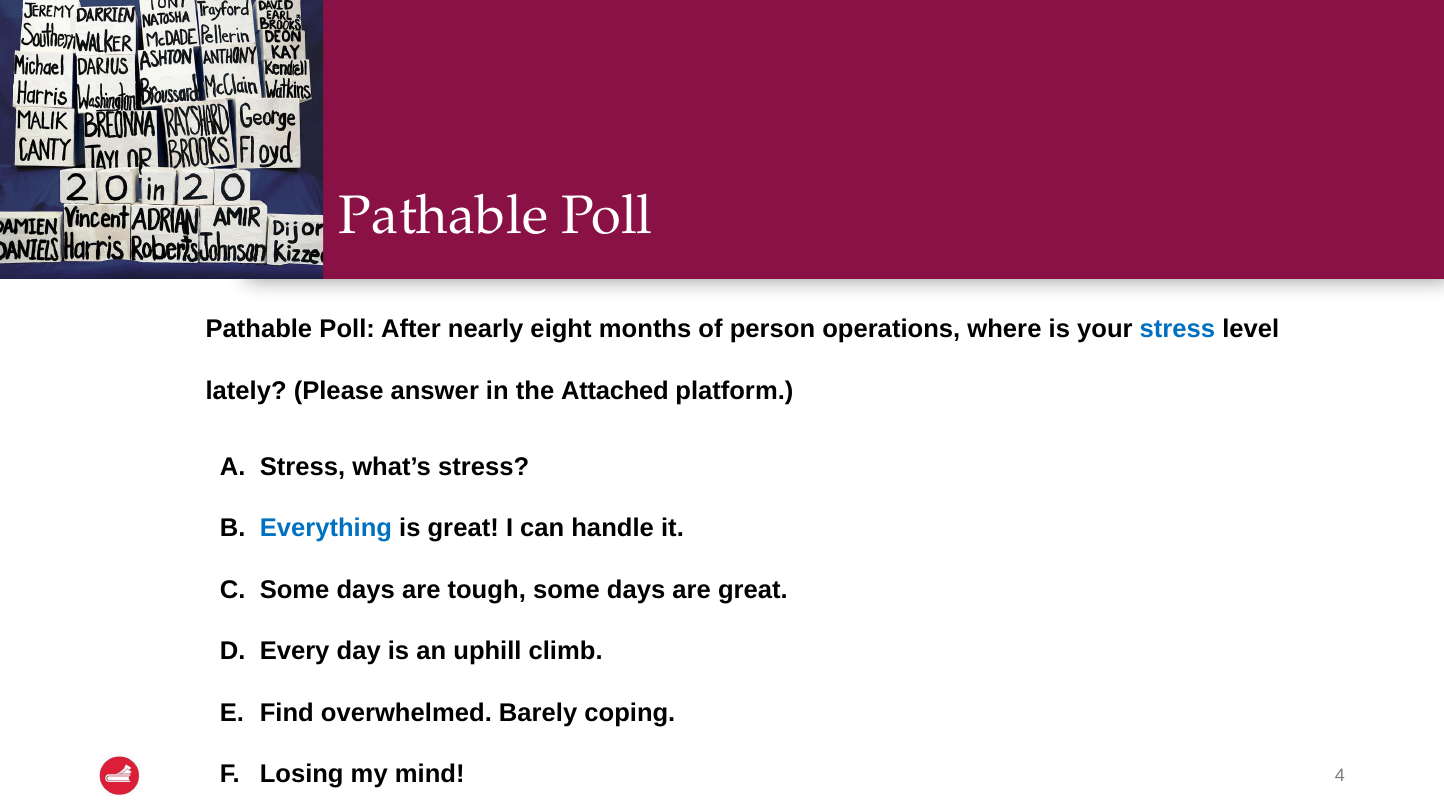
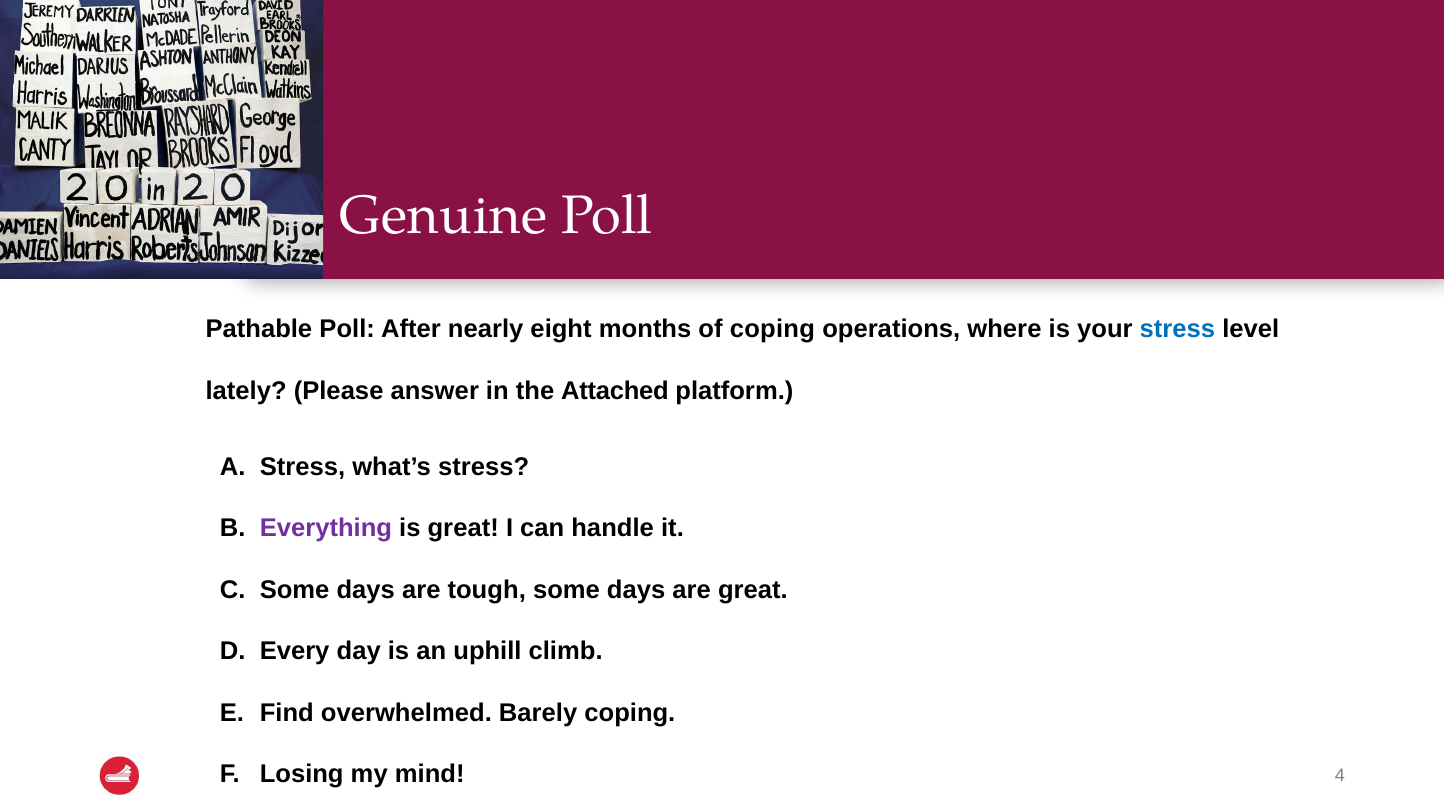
Pathable at (443, 215): Pathable -> Genuine
of person: person -> coping
Everything colour: blue -> purple
